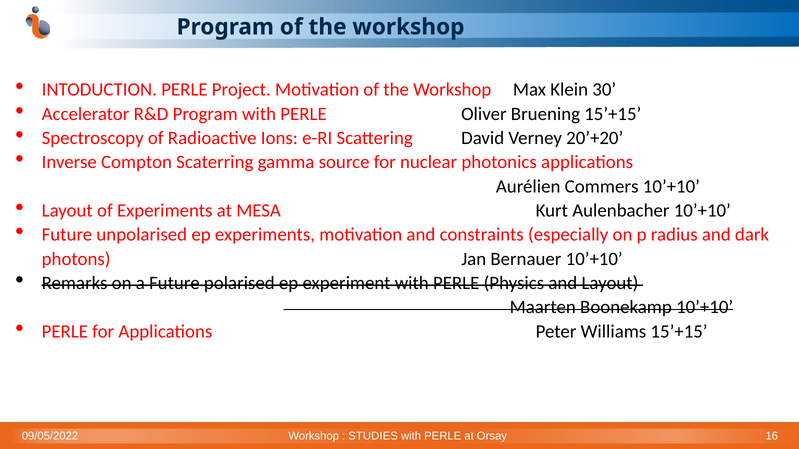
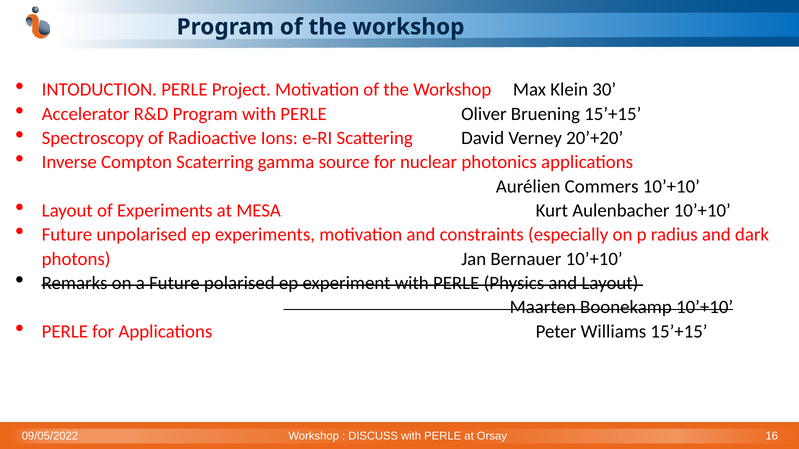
STUDIES: STUDIES -> DISCUSS
